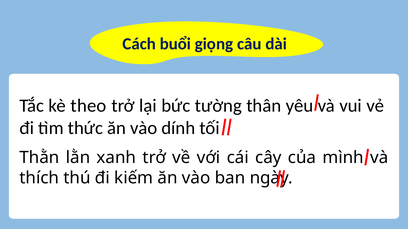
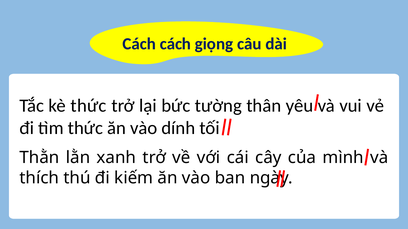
Cách buổi: buổi -> cách
kè theo: theo -> thức
